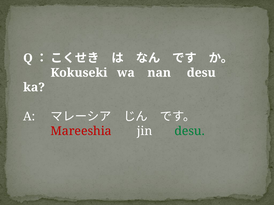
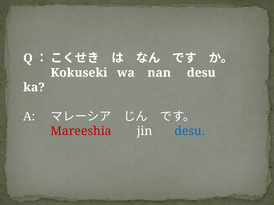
desu at (190, 131) colour: green -> blue
